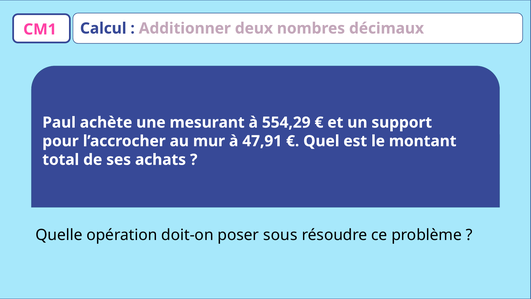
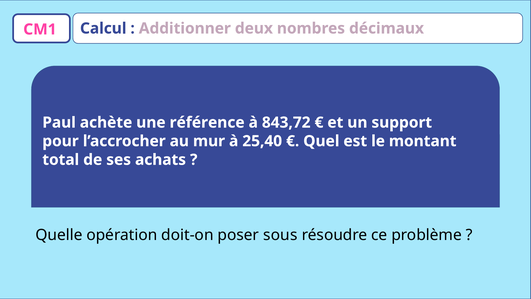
mesurant: mesurant -> référence
554,29: 554,29 -> 843,72
47,91: 47,91 -> 25,40
